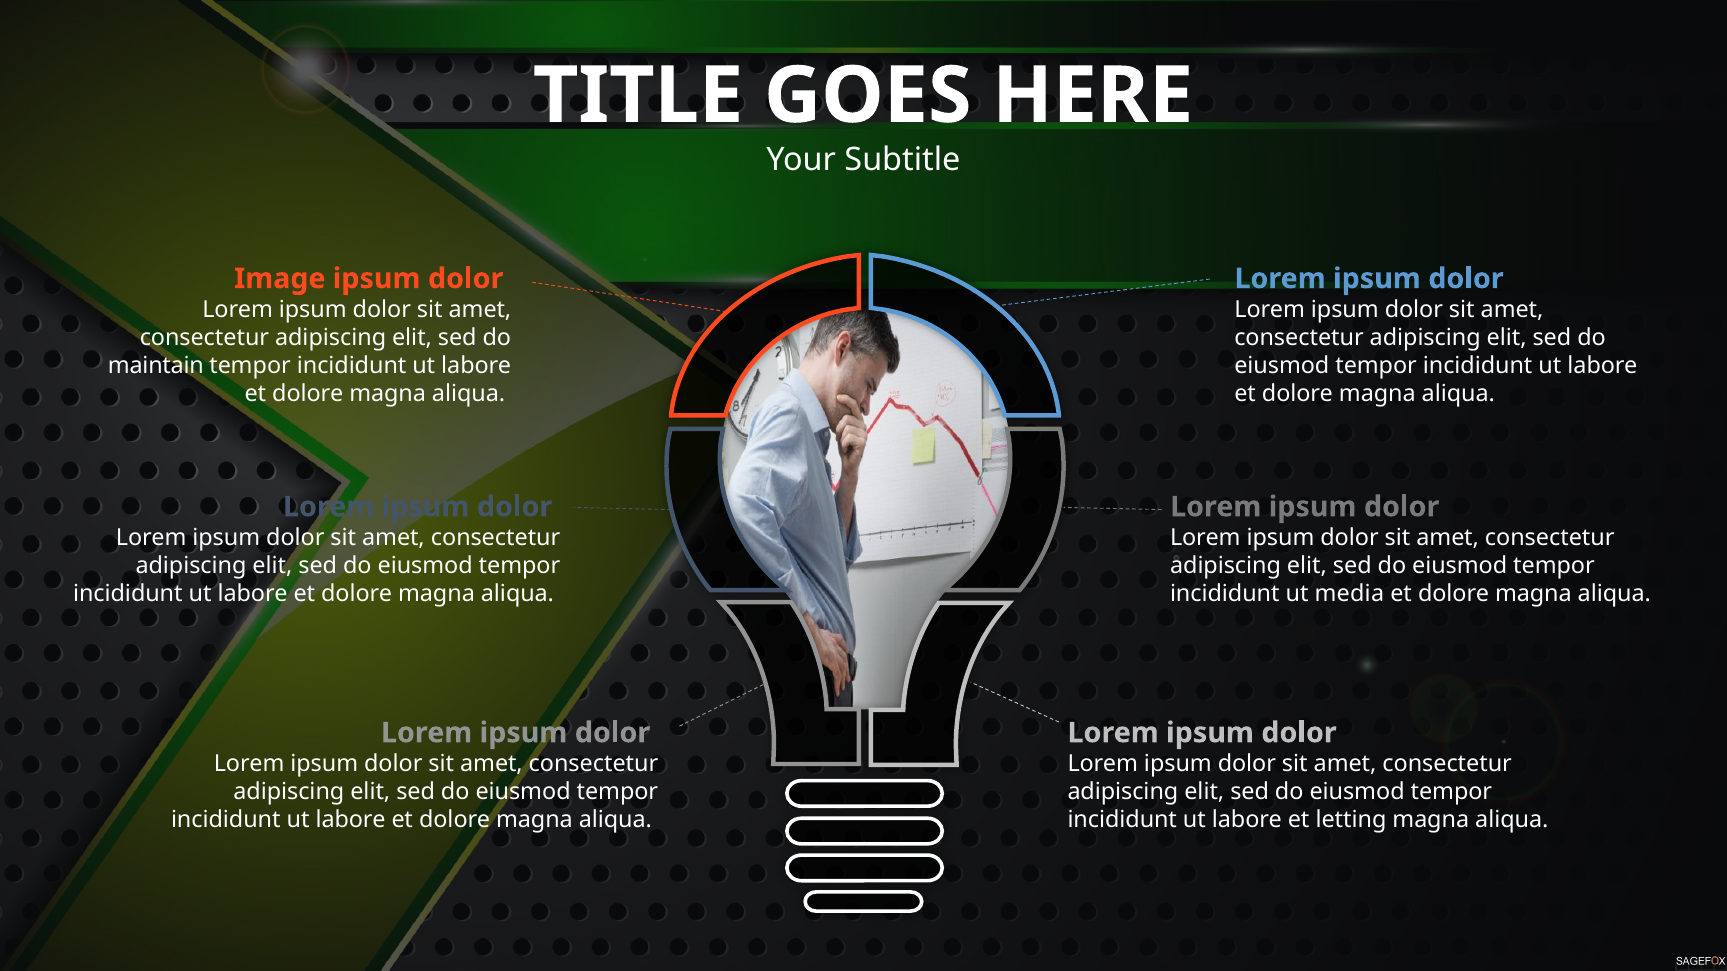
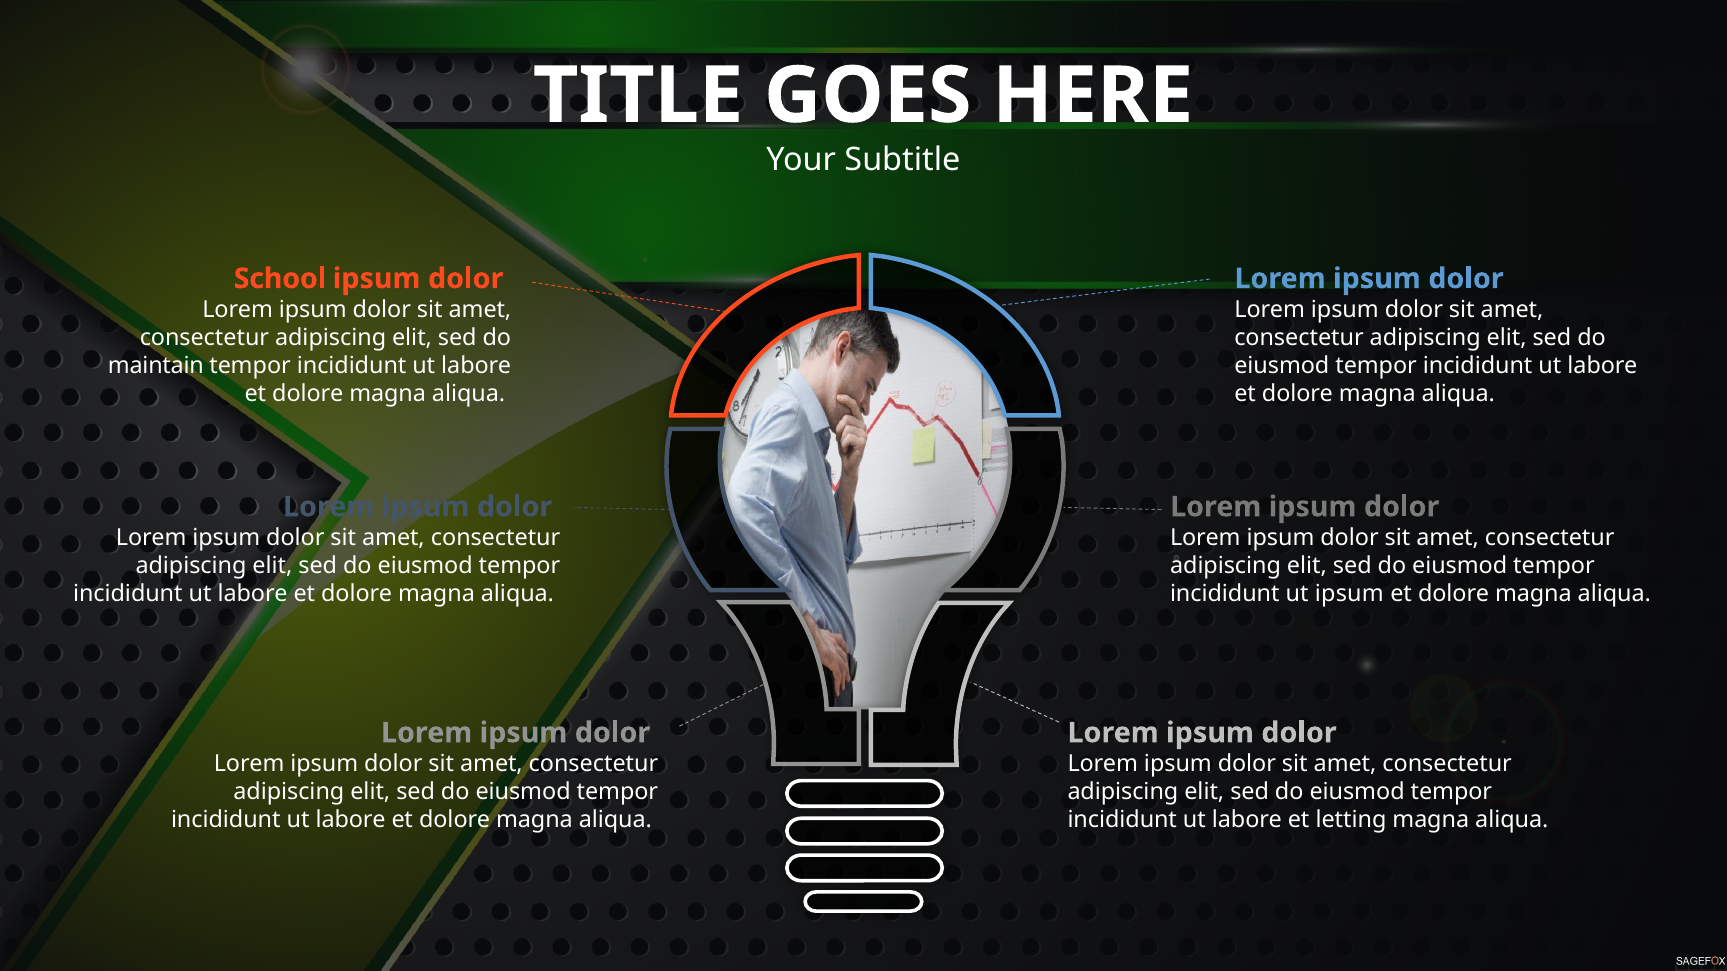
Image: Image -> School
ut media: media -> ipsum
